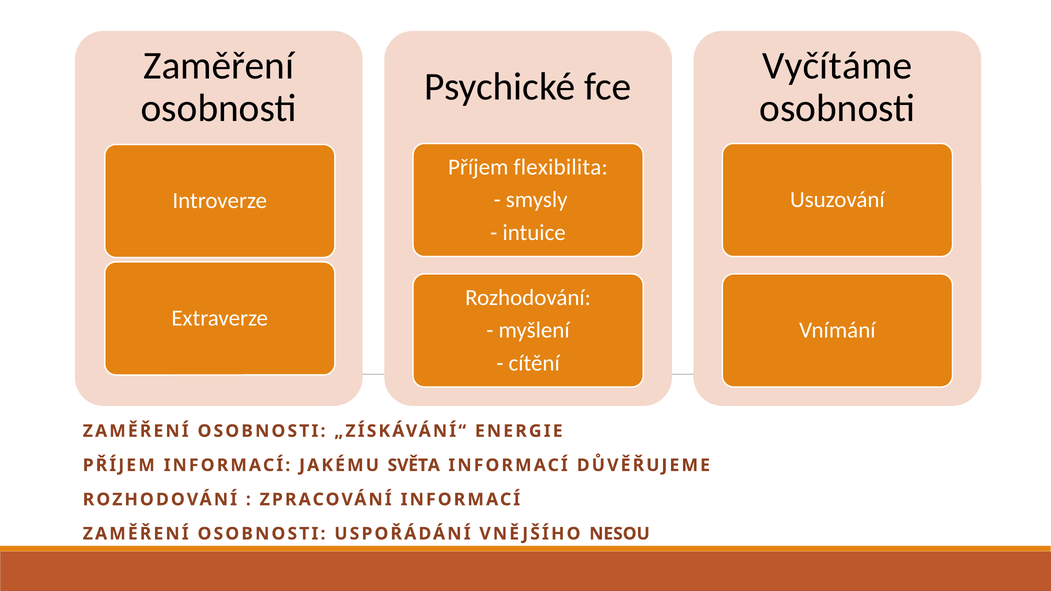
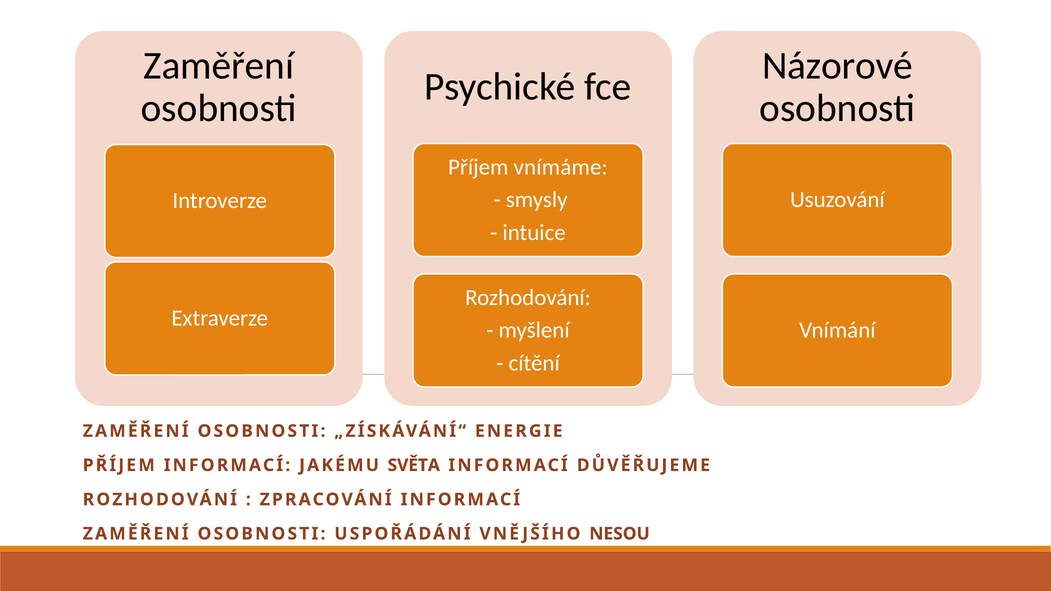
Vyčítáme: Vyčítáme -> Názorové
flexibilita: flexibilita -> vnímáme
